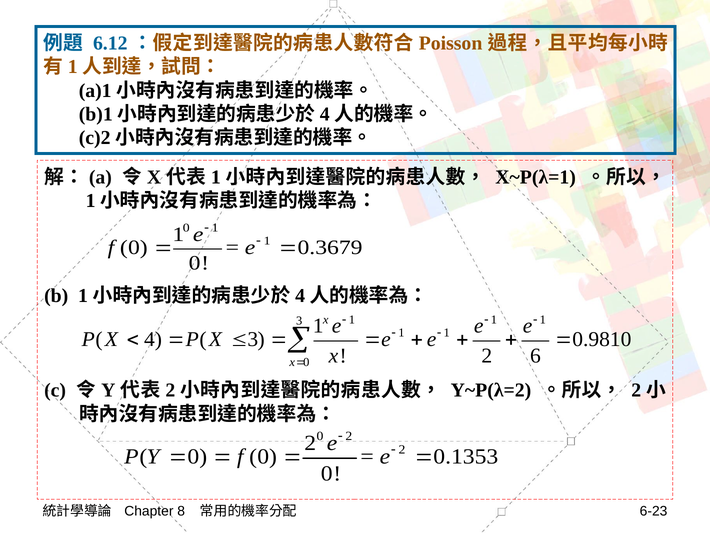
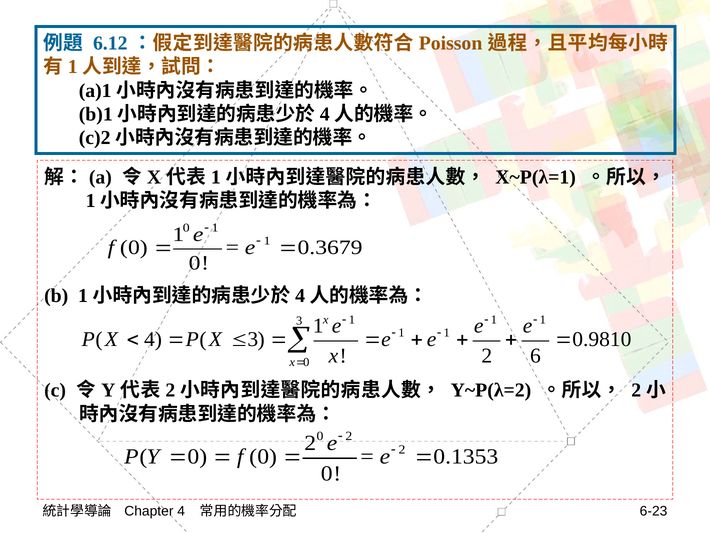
Chapter 8: 8 -> 4
